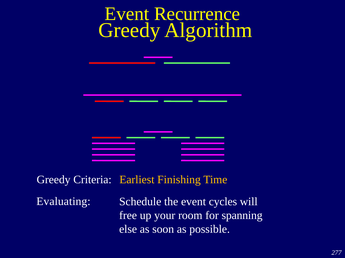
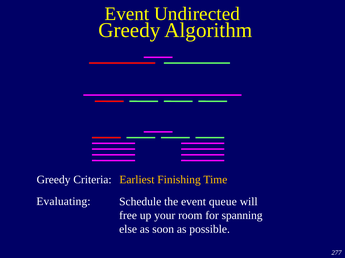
Recurrence: Recurrence -> Undirected
cycles: cycles -> queue
